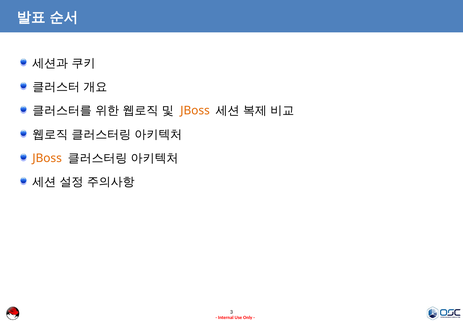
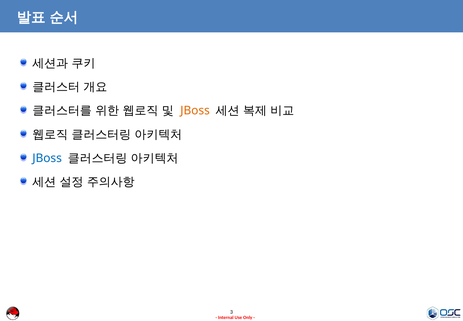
JBoss at (47, 158) colour: orange -> blue
